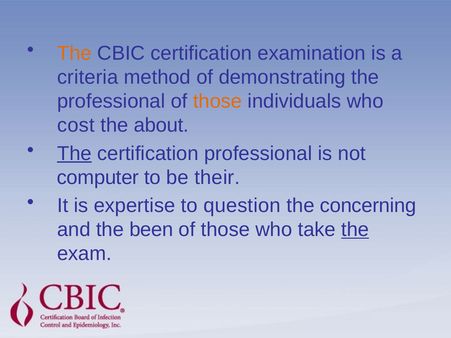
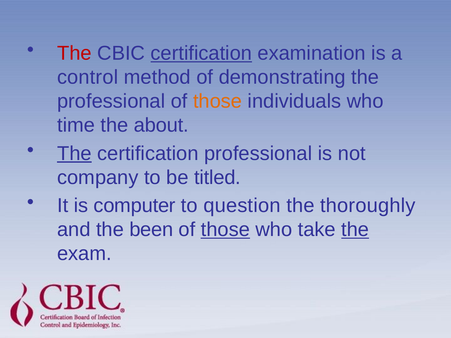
The at (74, 53) colour: orange -> red
certification at (201, 53) underline: none -> present
criteria: criteria -> control
cost: cost -> time
computer: computer -> company
their: their -> titled
expertise: expertise -> computer
concerning: concerning -> thoroughly
those at (225, 230) underline: none -> present
